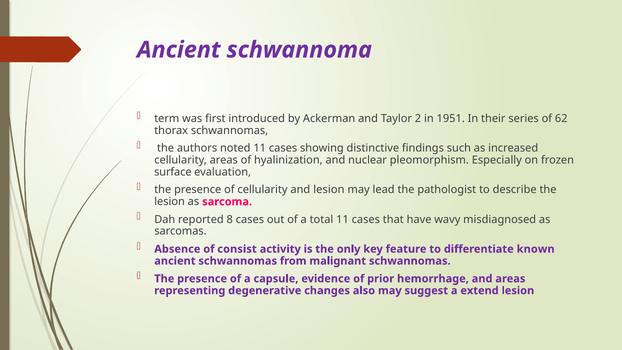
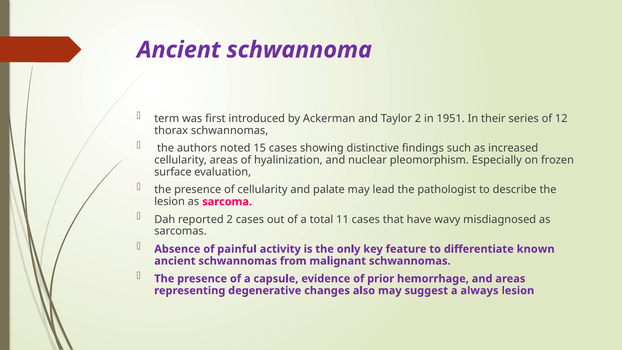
62: 62 -> 12
noted 11: 11 -> 15
and lesion: lesion -> palate
reported 8: 8 -> 2
consist: consist -> painful
extend: extend -> always
